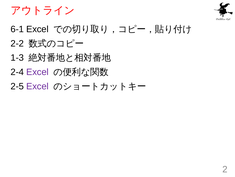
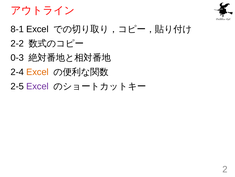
6-1: 6-1 -> 8-1
1-3: 1-3 -> 0-3
Excel at (37, 72) colour: purple -> orange
